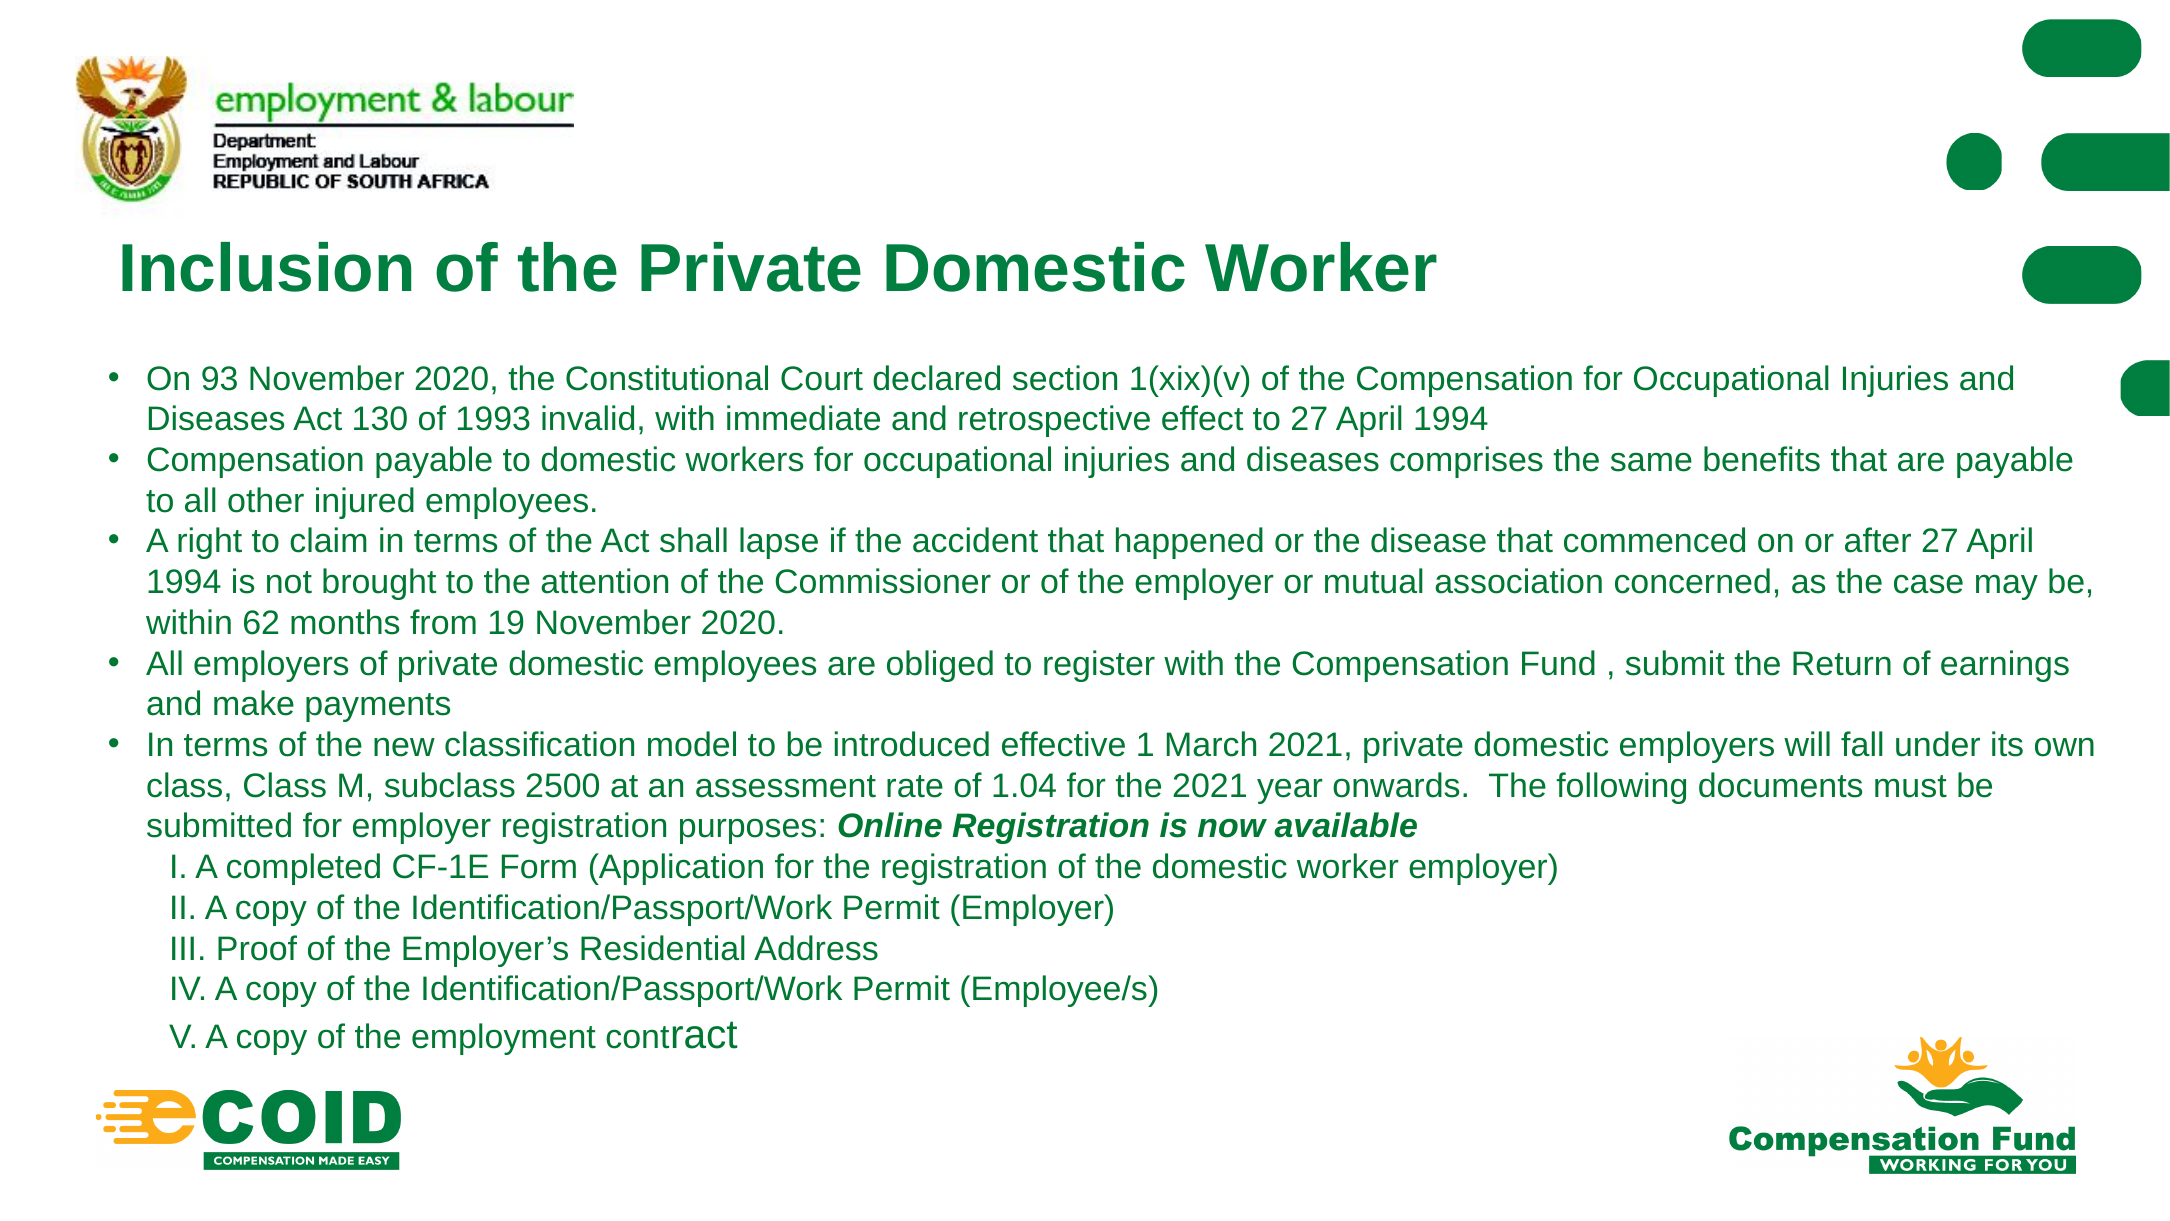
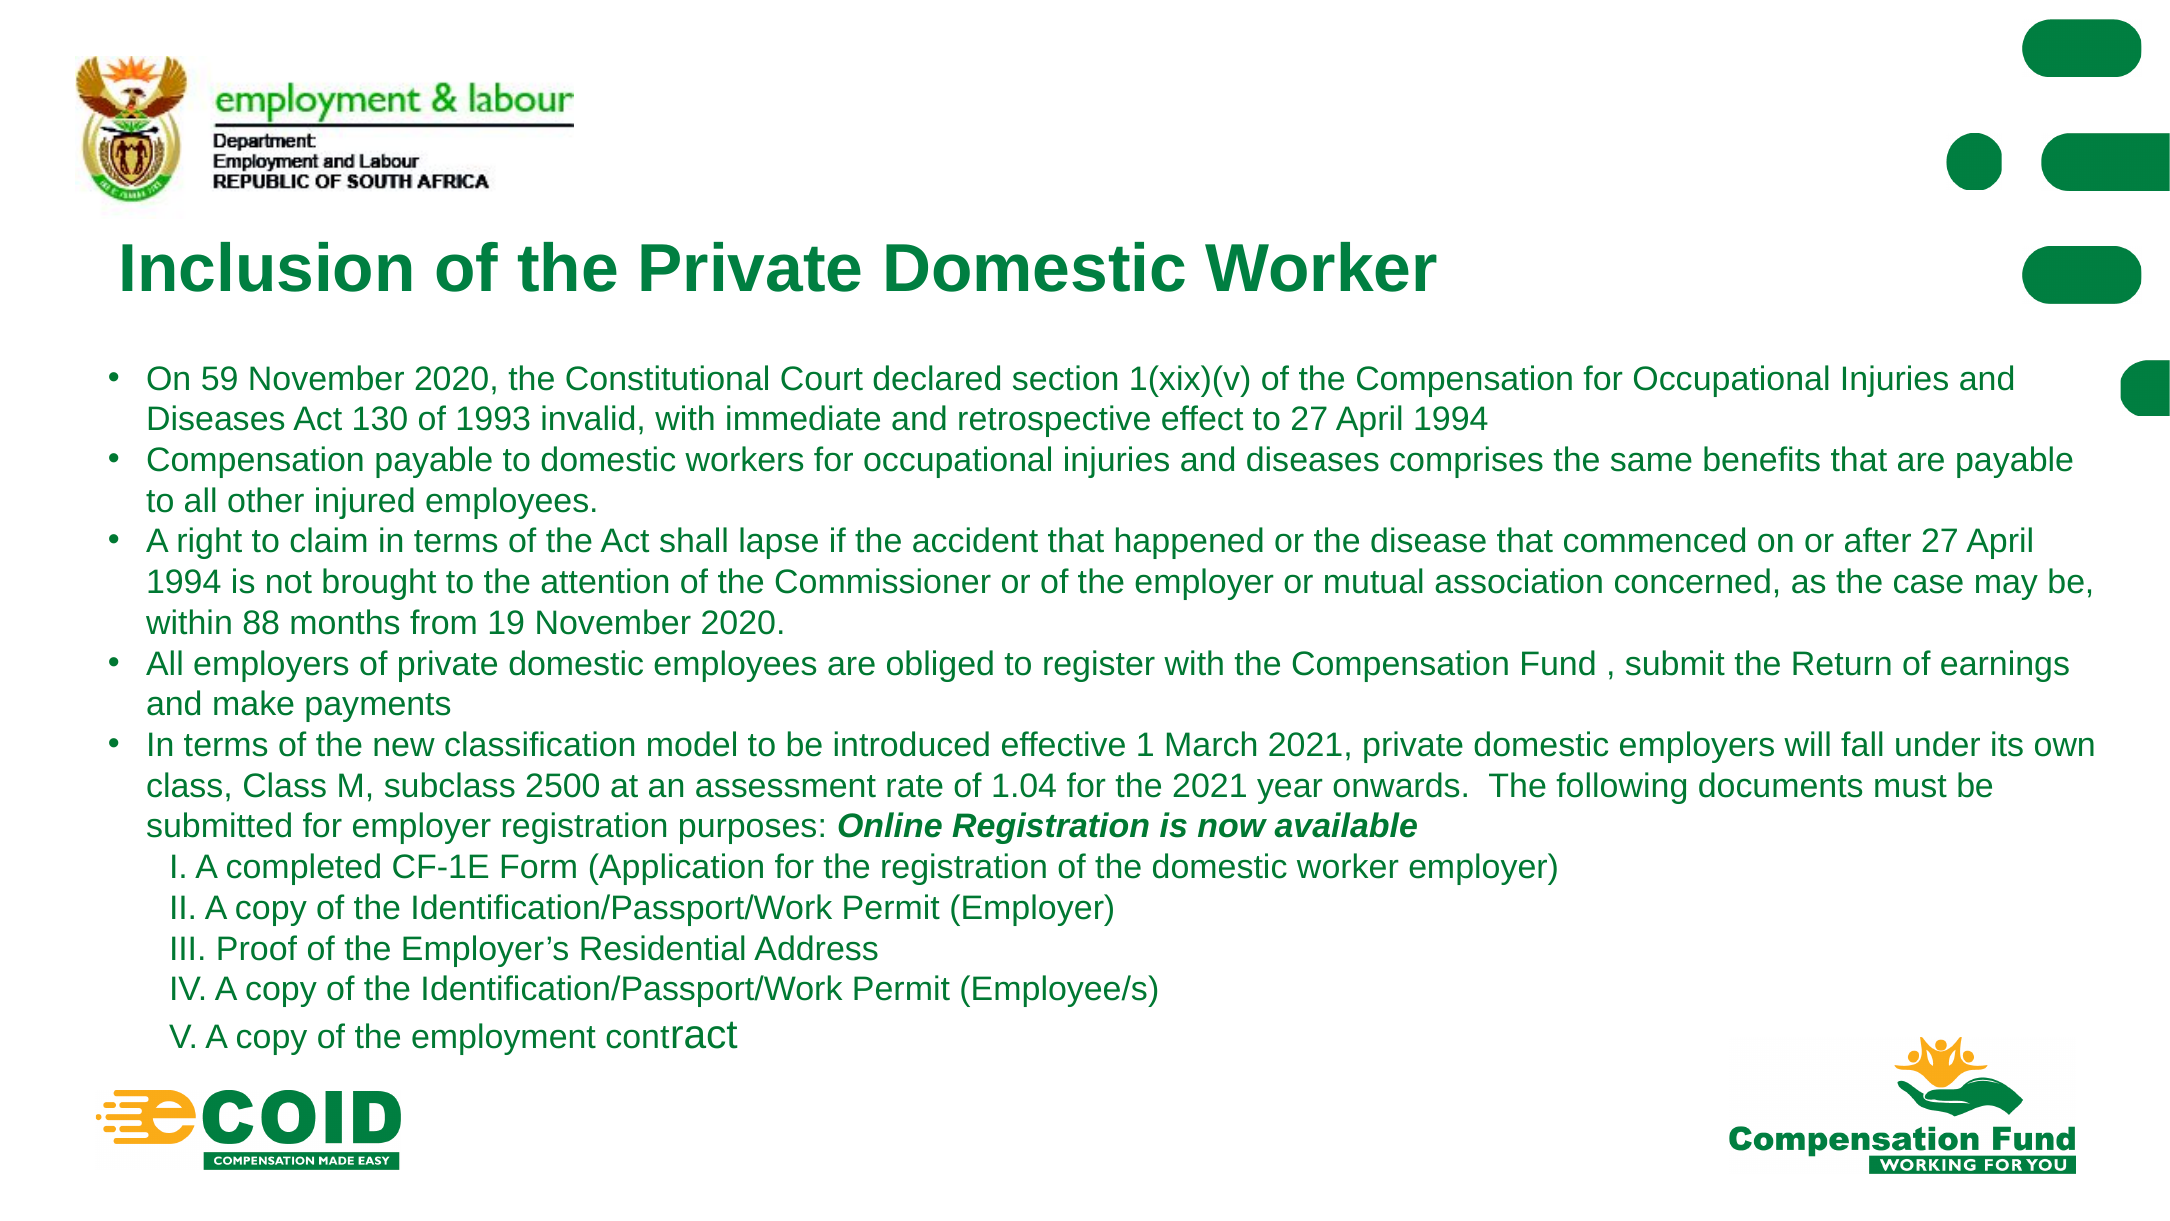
93: 93 -> 59
62: 62 -> 88
